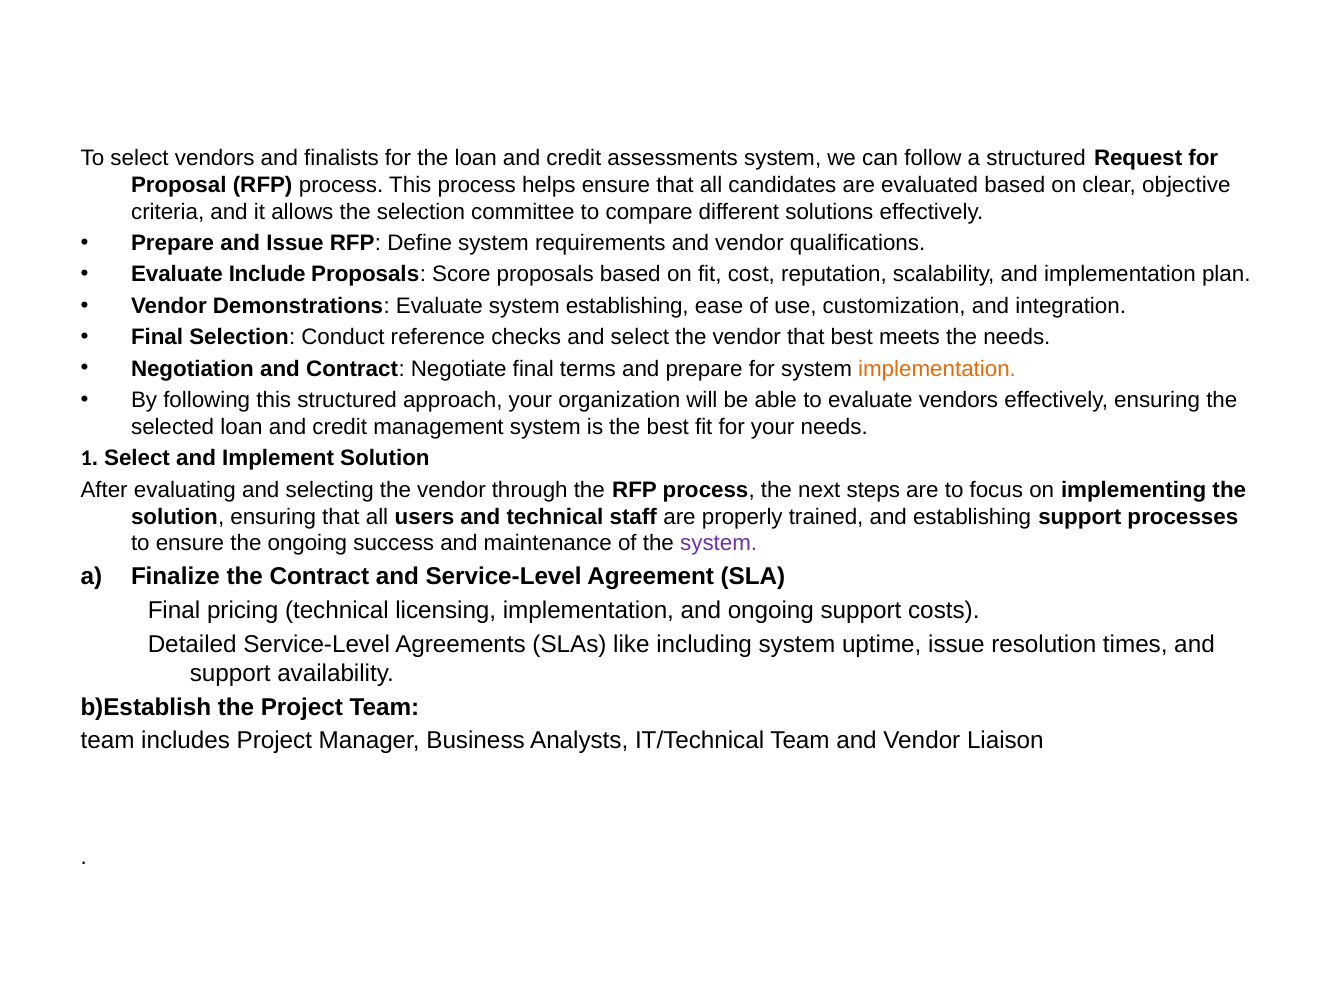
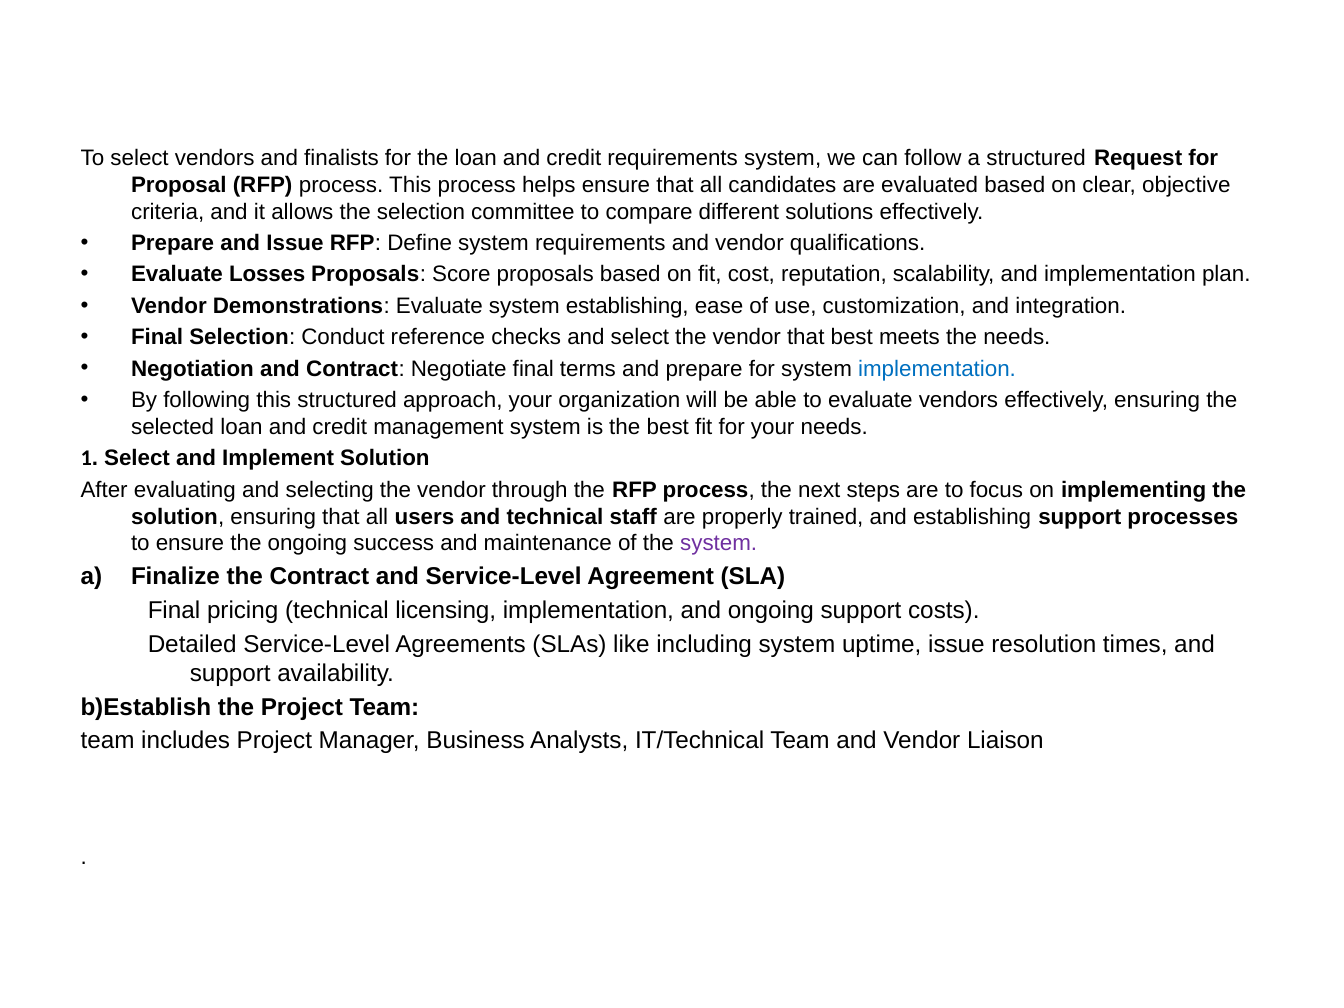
credit assessments: assessments -> requirements
Include: Include -> Losses
implementation at (937, 369) colour: orange -> blue
